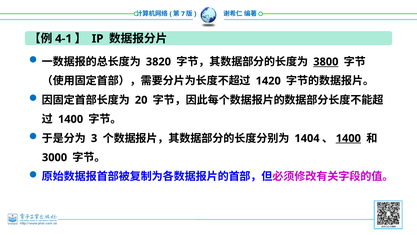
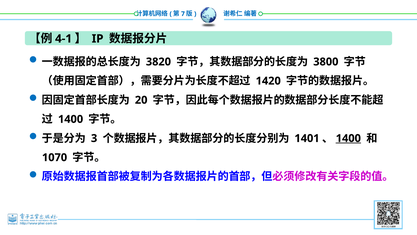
3800 underline: present -> none
1404: 1404 -> 1401
3000: 3000 -> 1070
